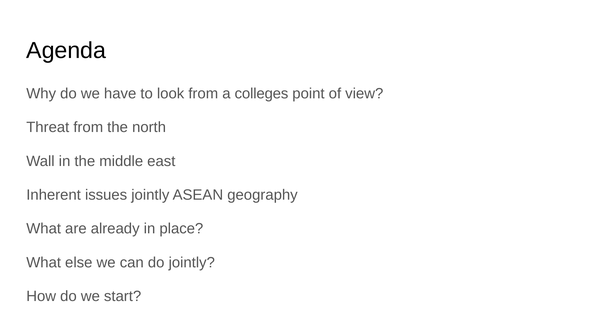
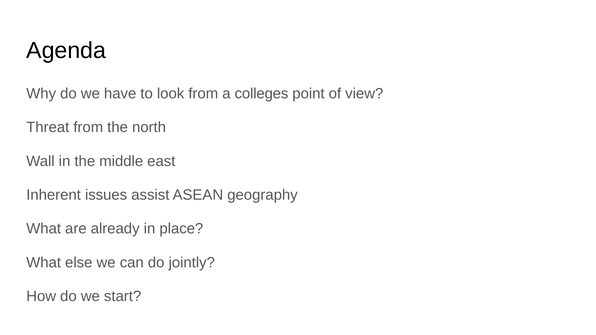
issues jointly: jointly -> assist
